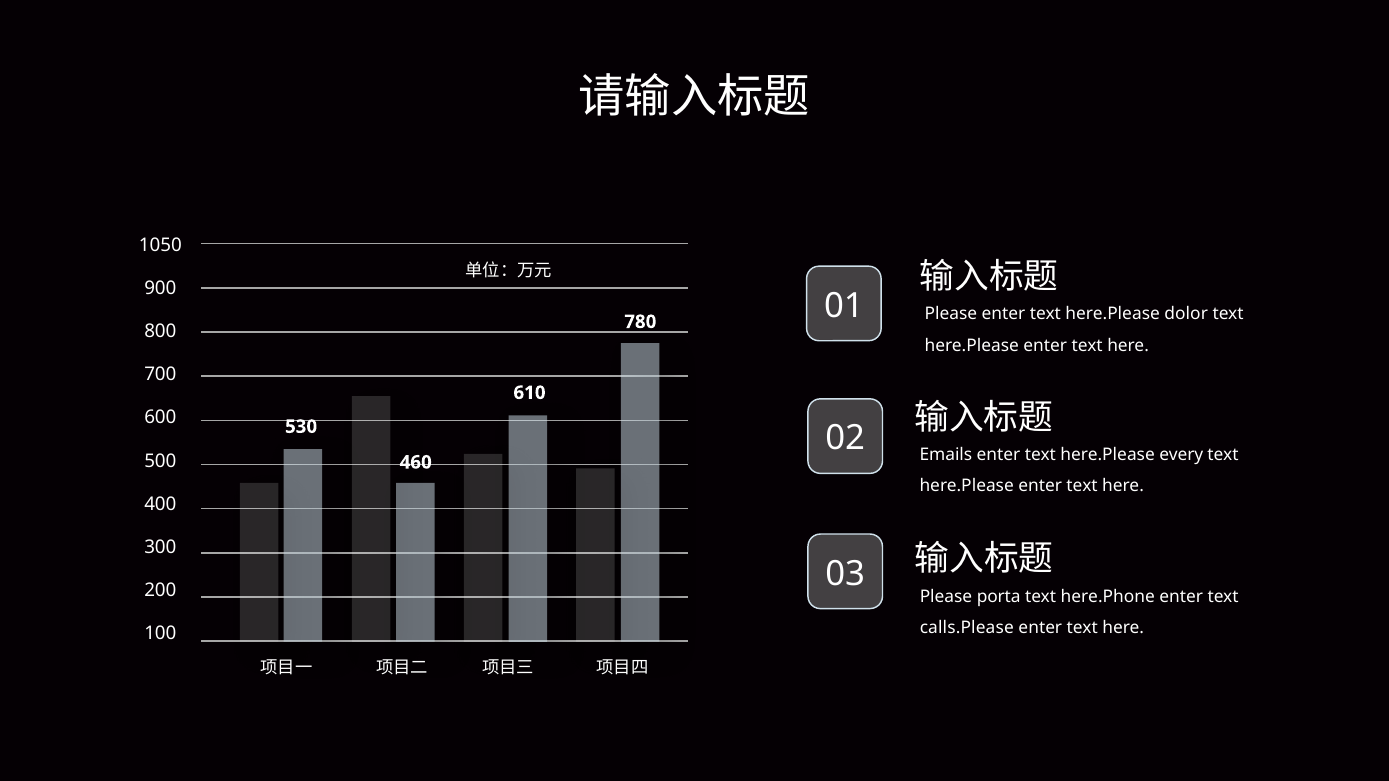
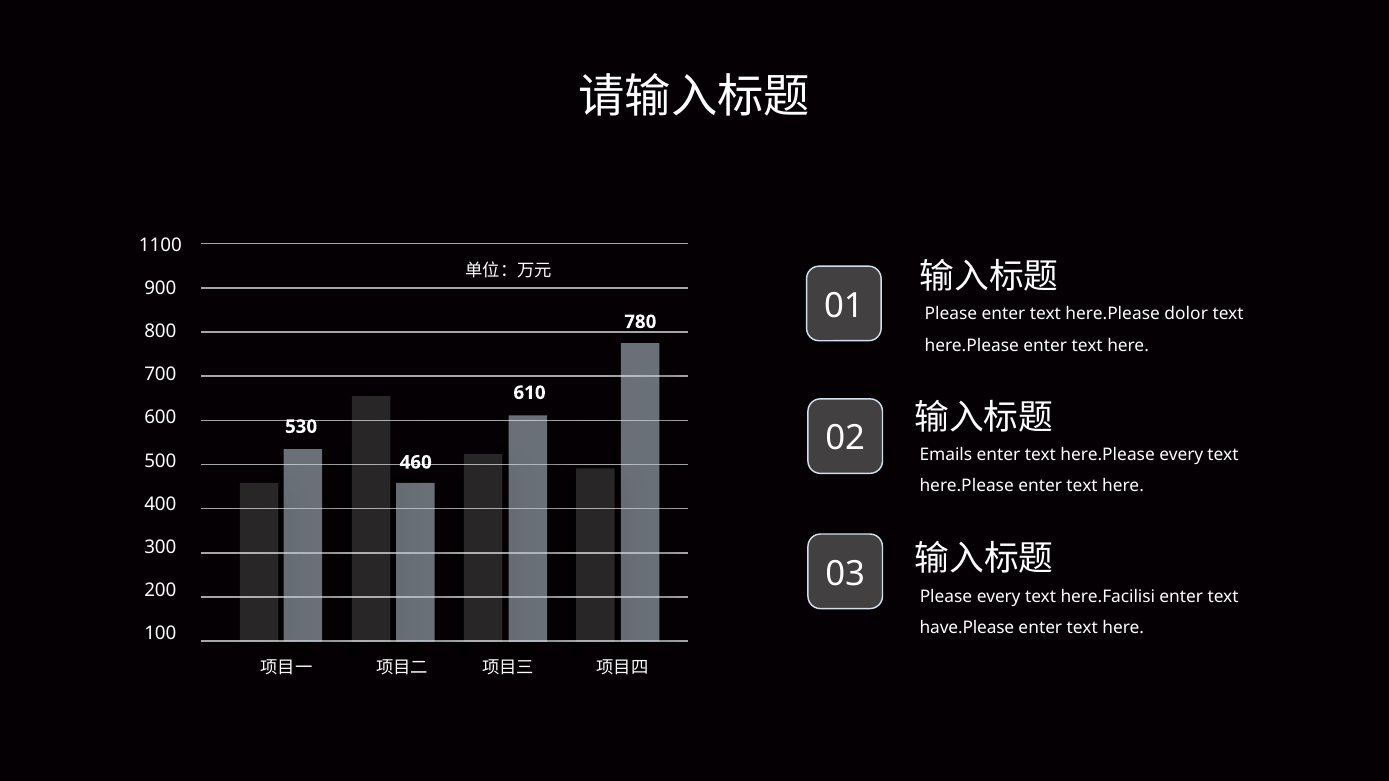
1050: 1050 -> 1100
Please porta: porta -> every
here.Phone: here.Phone -> here.Facilisi
calls.Please: calls.Please -> have.Please
